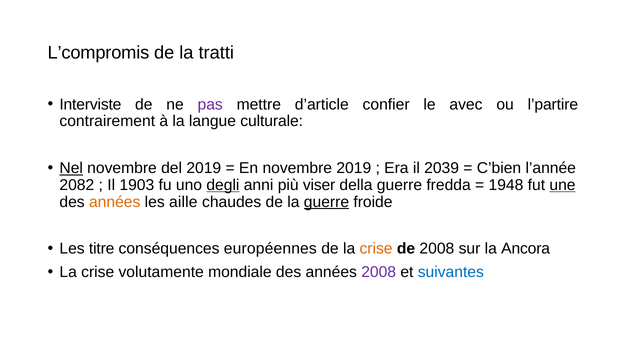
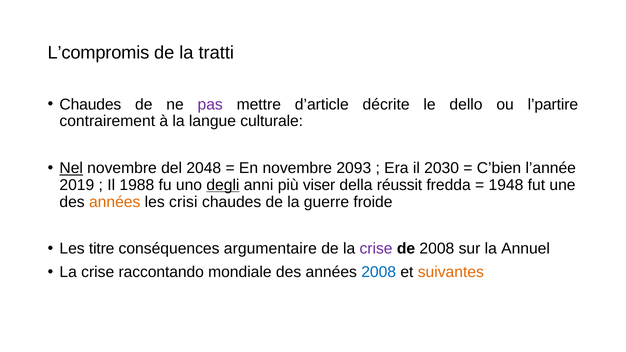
Interviste at (90, 104): Interviste -> Chaudes
confier: confier -> décrite
avec: avec -> dello
del 2019: 2019 -> 2048
novembre 2019: 2019 -> 2093
2039: 2039 -> 2030
2082: 2082 -> 2019
1903: 1903 -> 1988
della guerre: guerre -> réussit
une underline: present -> none
aille: aille -> crisi
guerre at (326, 202) underline: present -> none
européennes: européennes -> argumentaire
crise at (376, 249) colour: orange -> purple
Ancora: Ancora -> Annuel
volutamente: volutamente -> raccontando
2008 at (379, 272) colour: purple -> blue
suivantes colour: blue -> orange
